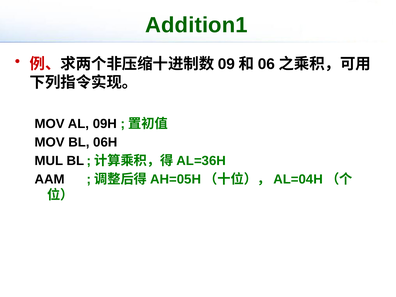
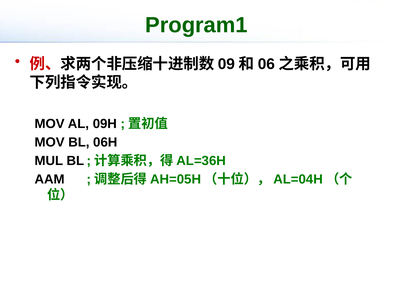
Addition1: Addition1 -> Program1
